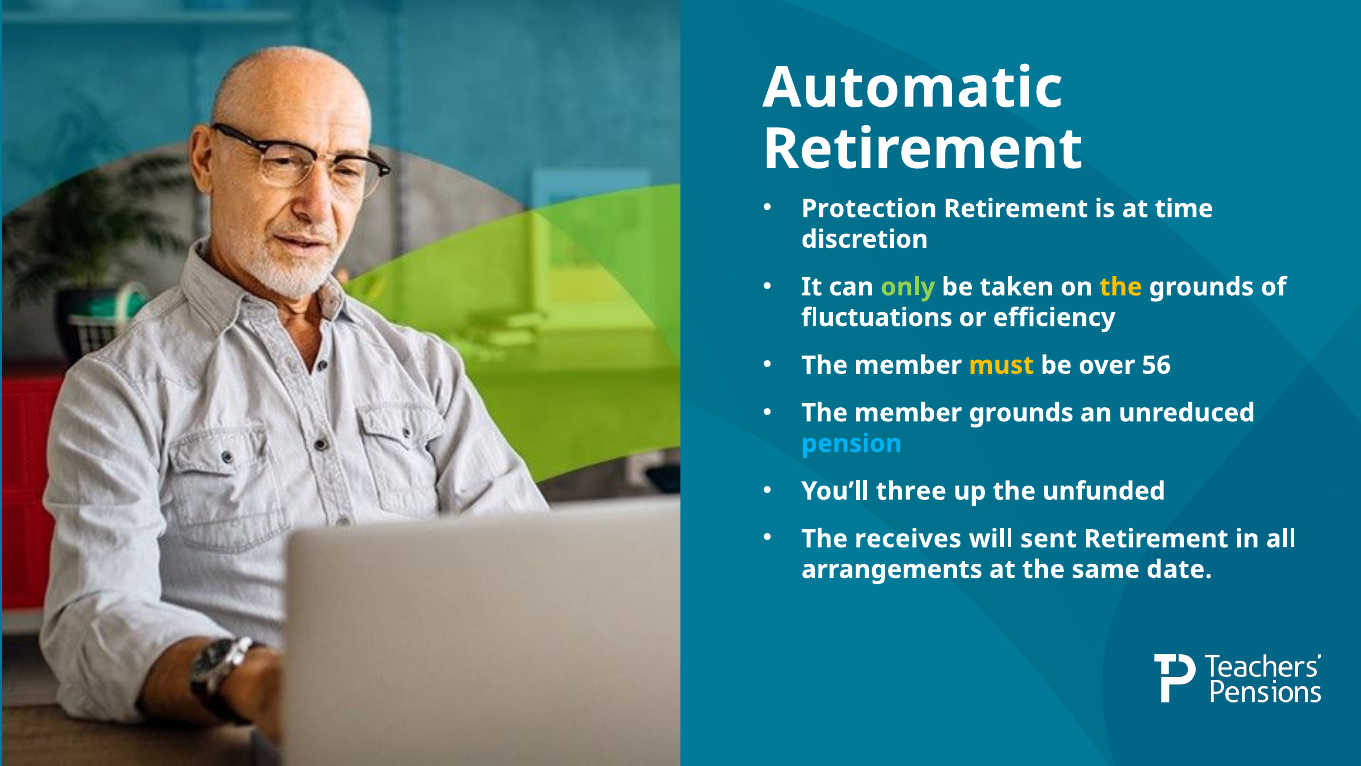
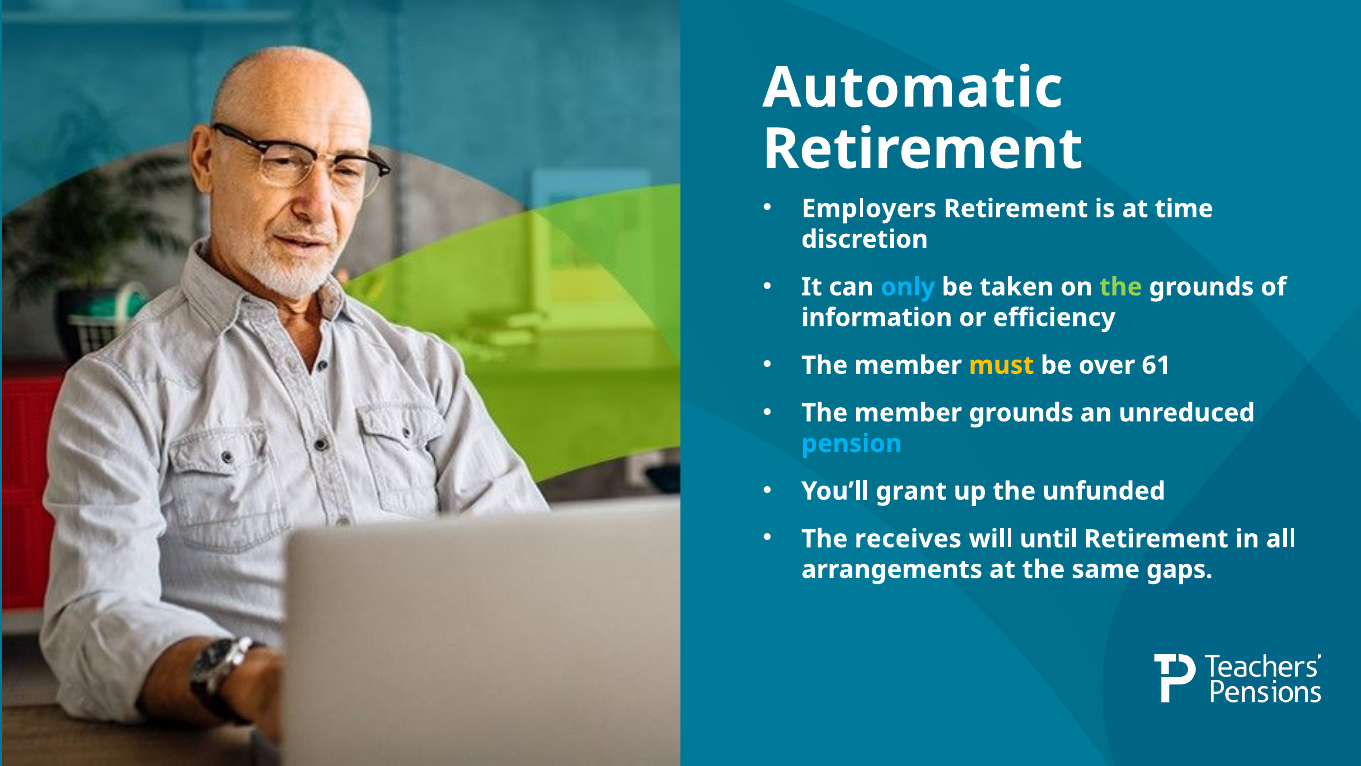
Protection: Protection -> Employers
only colour: light green -> light blue
the at (1121, 287) colour: yellow -> light green
fluctuations: fluctuations -> information
56: 56 -> 61
three: three -> grant
sent: sent -> until
date: date -> gaps
